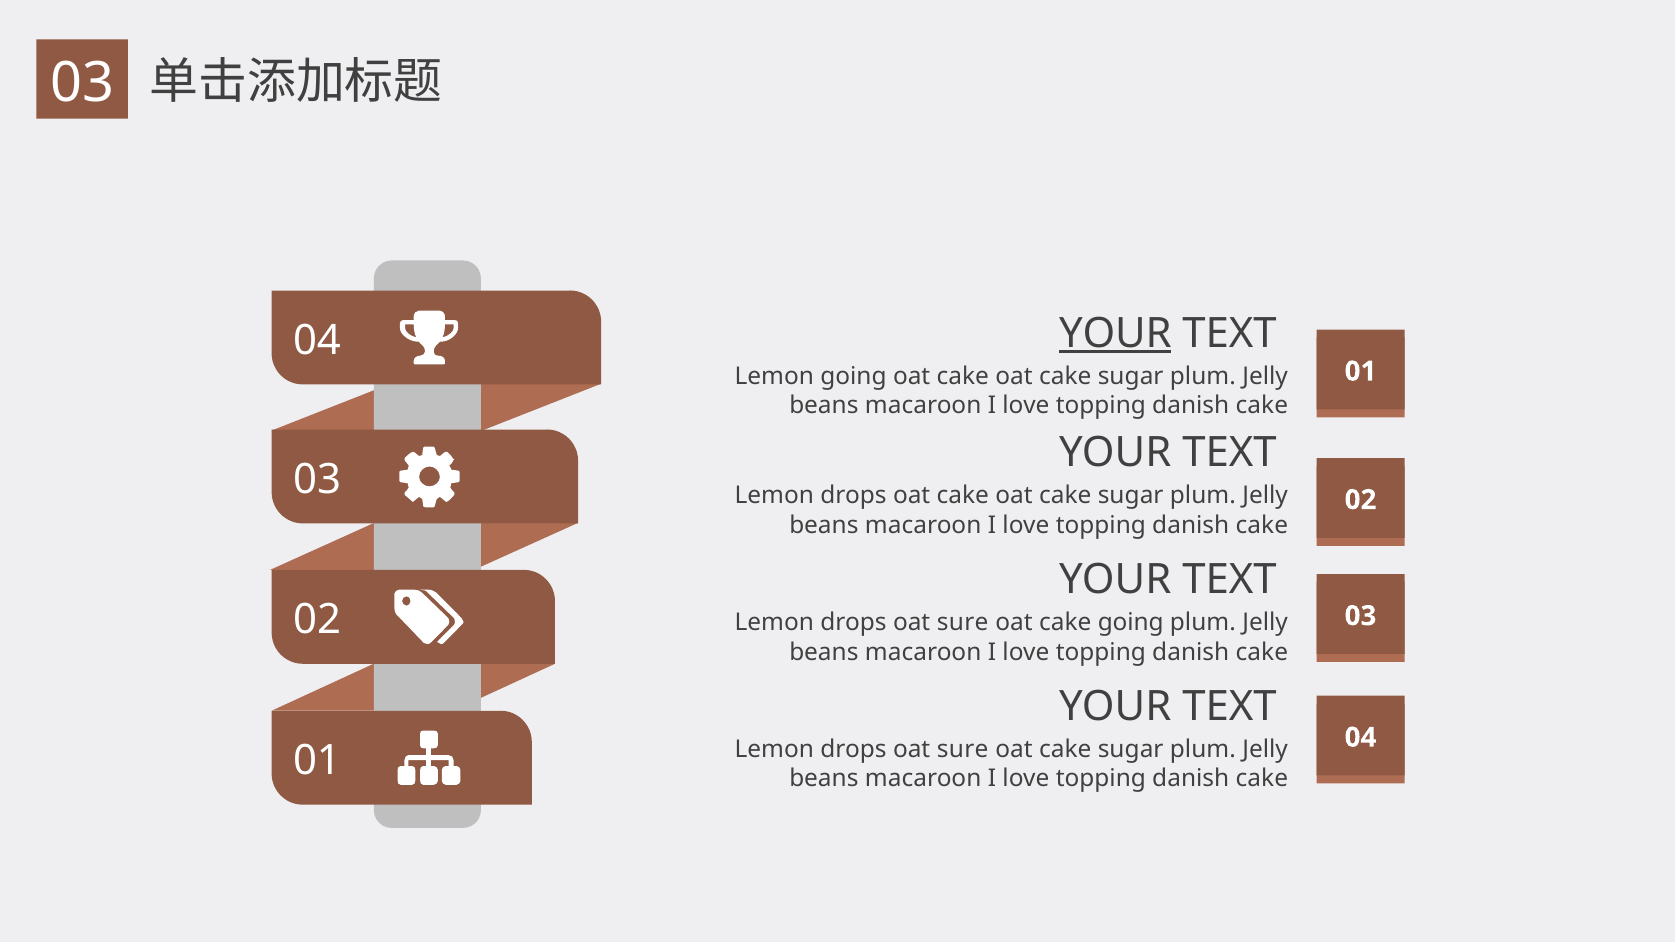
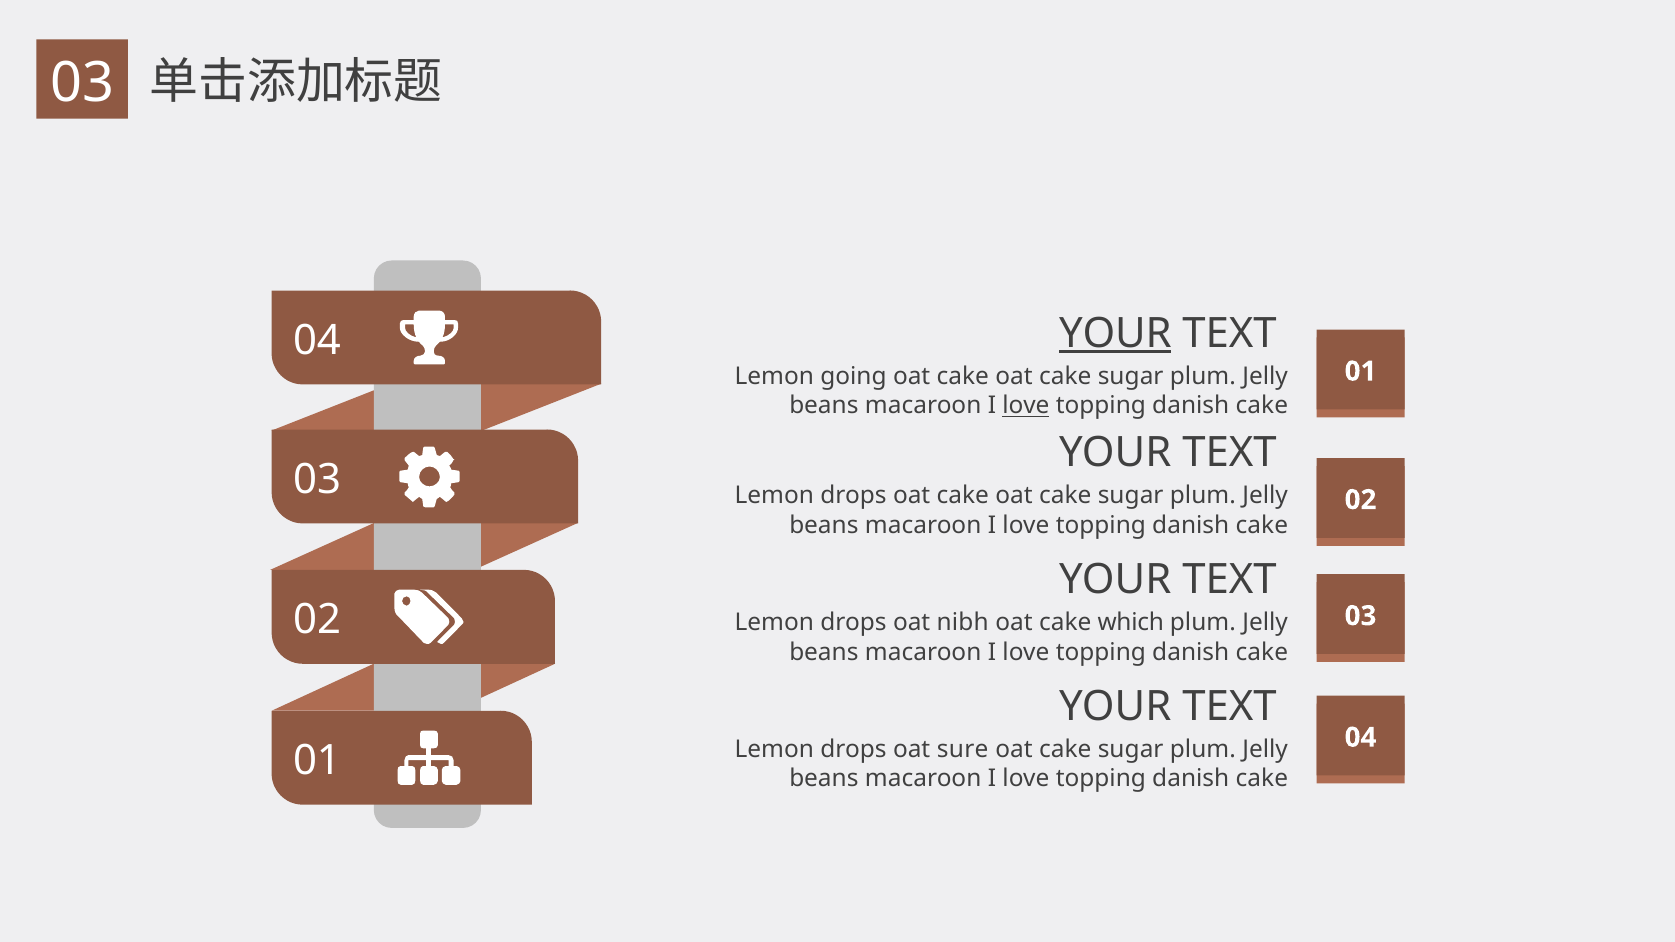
love at (1026, 406) underline: none -> present
sure at (963, 623): sure -> nibh
cake going: going -> which
